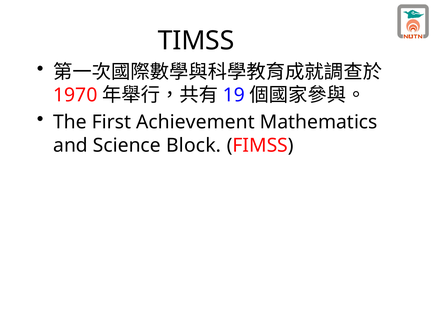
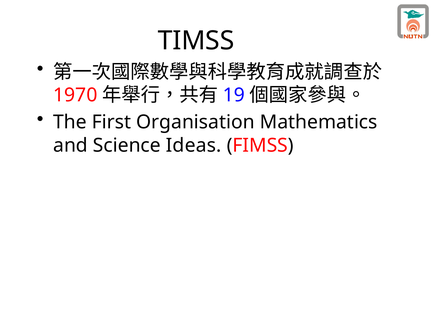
Achievement: Achievement -> Organisation
Block: Block -> Ideas
